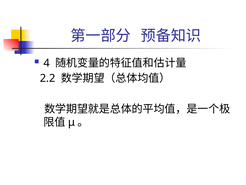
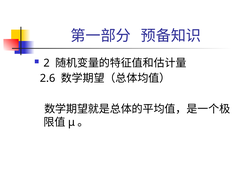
4: 4 -> 2
2.2: 2.2 -> 2.6
